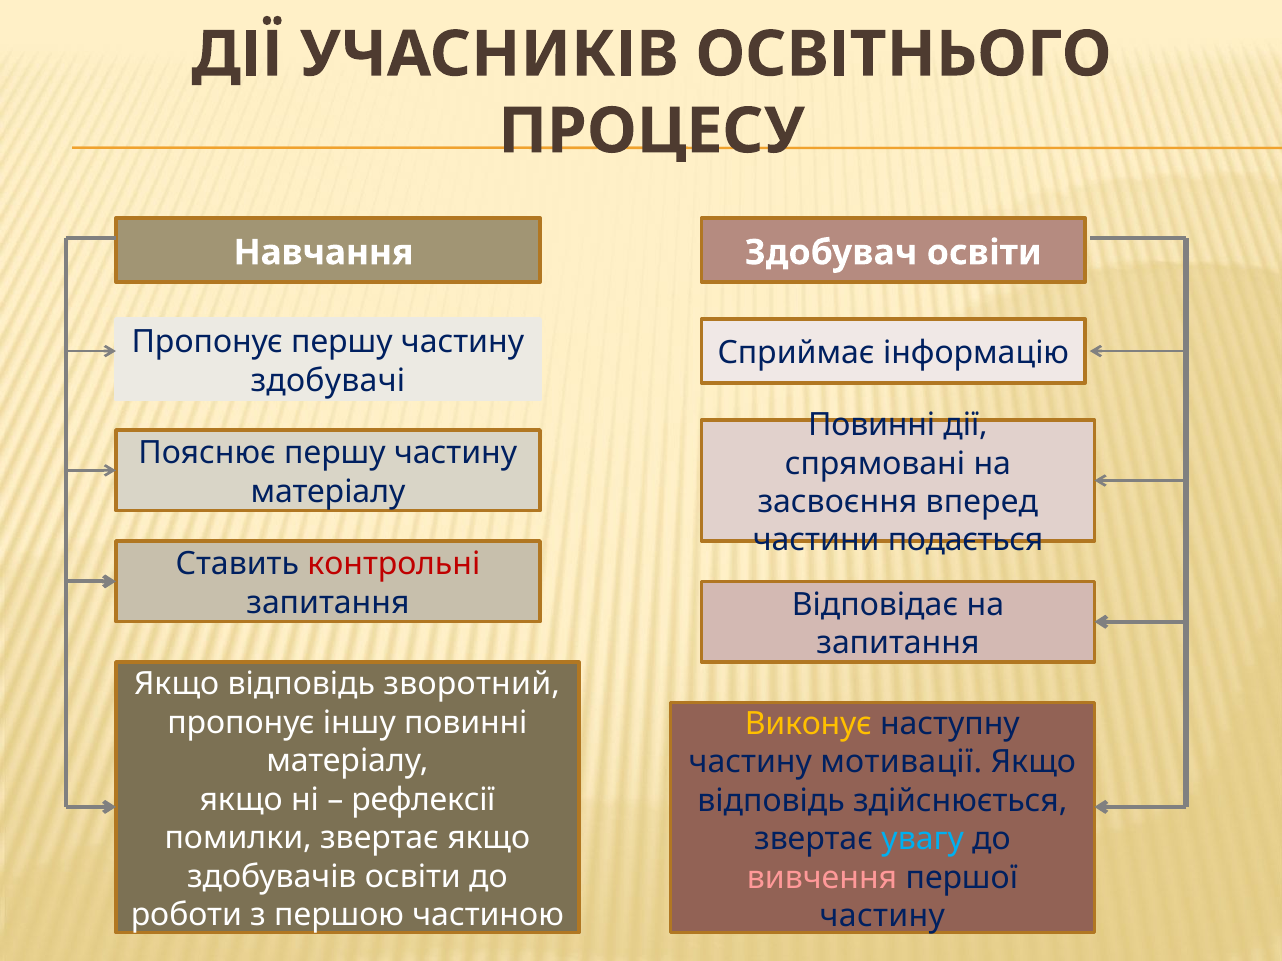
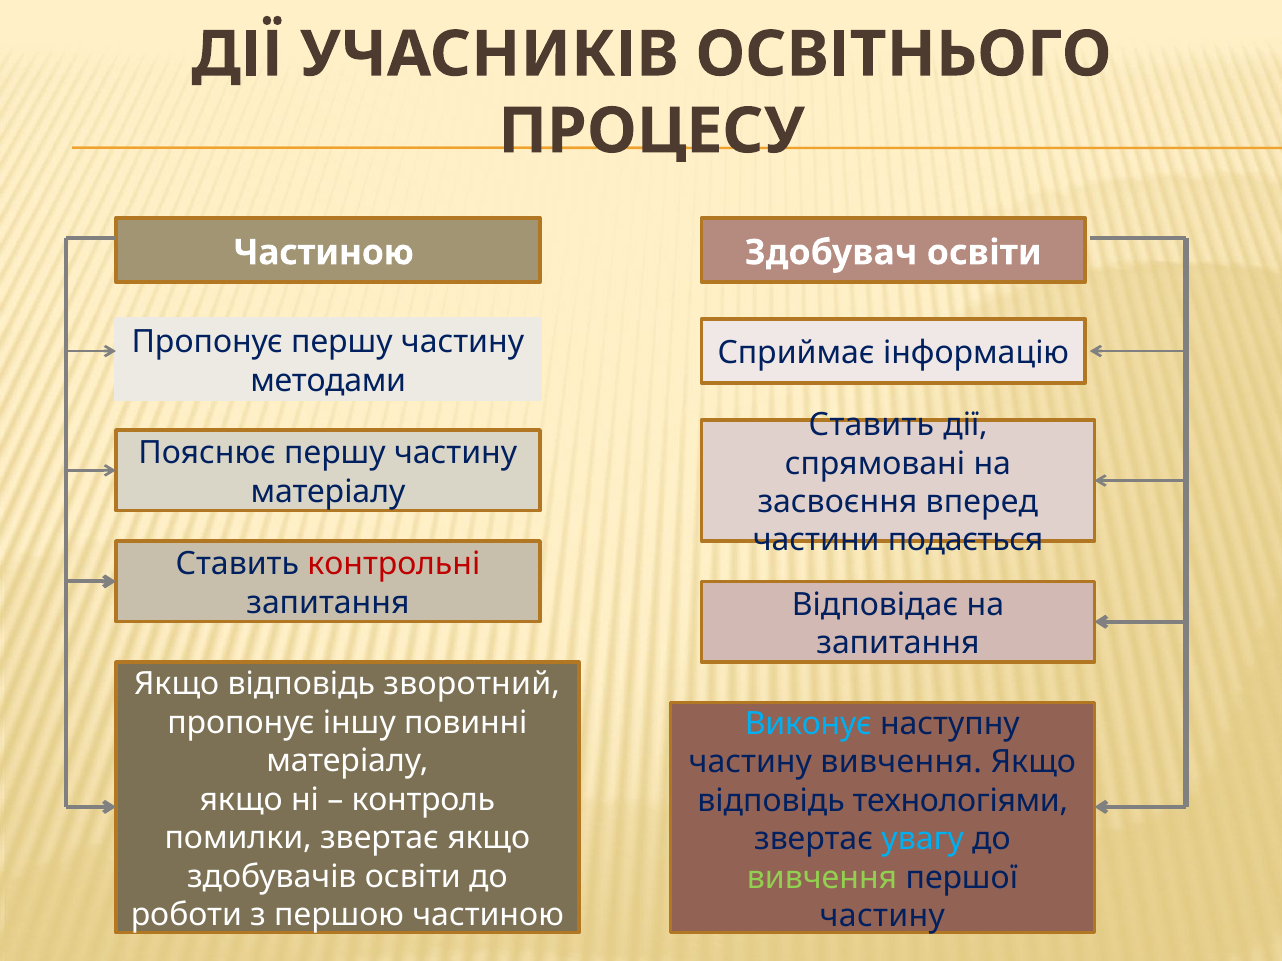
Навчання at (323, 253): Навчання -> Частиною
здобувачі: здобувачі -> методами
Повинні at (872, 425): Повинні -> Ставить
Виконує colour: yellow -> light blue
частину мотивації: мотивації -> вивчення
рефлексії: рефлексії -> контроль
здійснюється: здійснюється -> технологіями
вивчення at (822, 878) colour: pink -> light green
